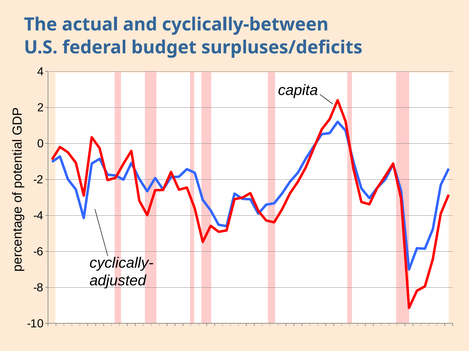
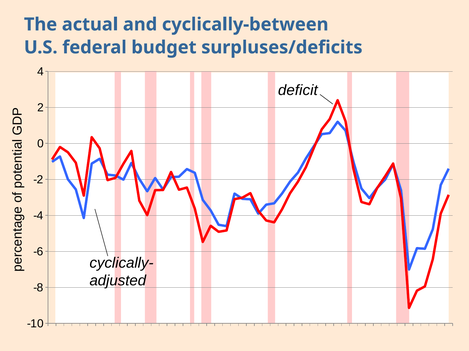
capita: capita -> deficit
